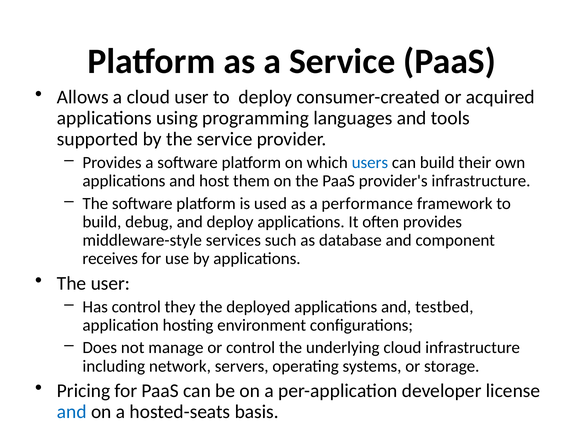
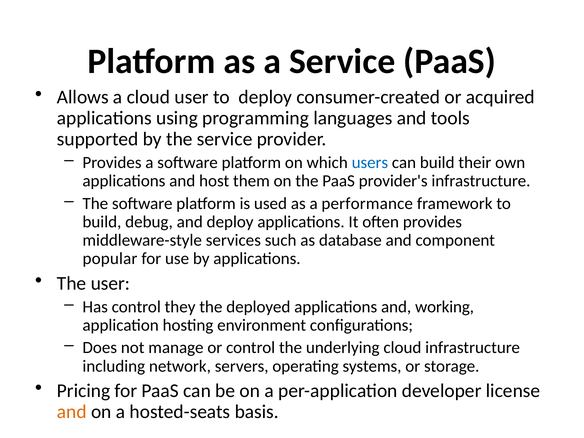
receives: receives -> popular
testbed: testbed -> working
and at (72, 412) colour: blue -> orange
